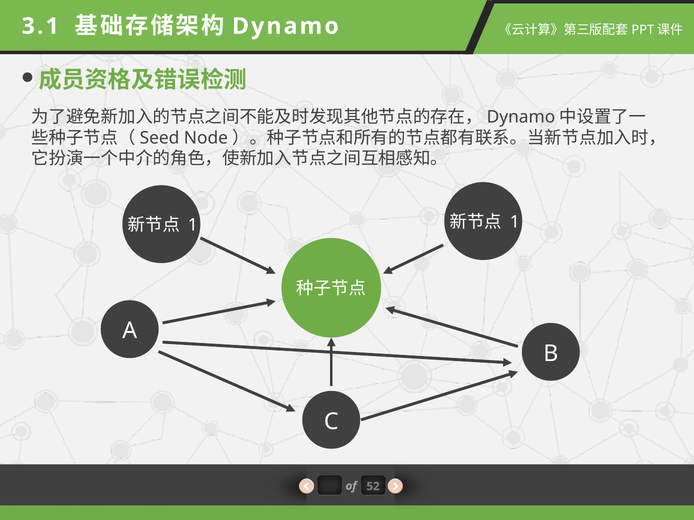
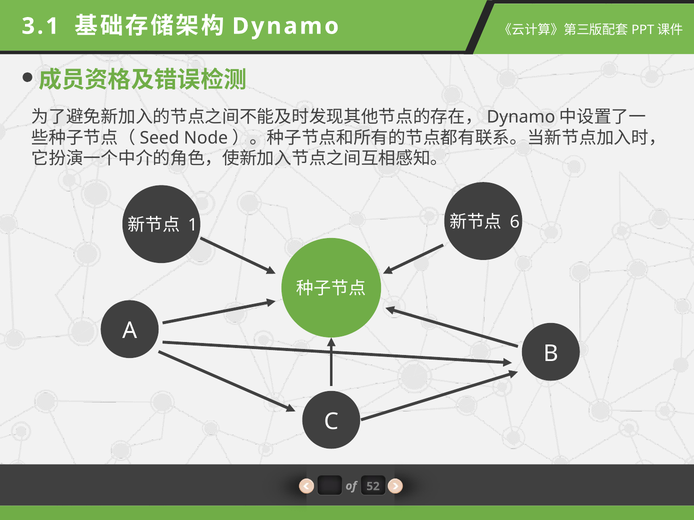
1 at (515, 222): 1 -> 6
